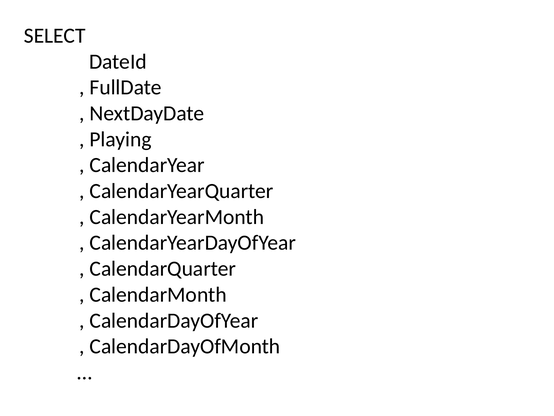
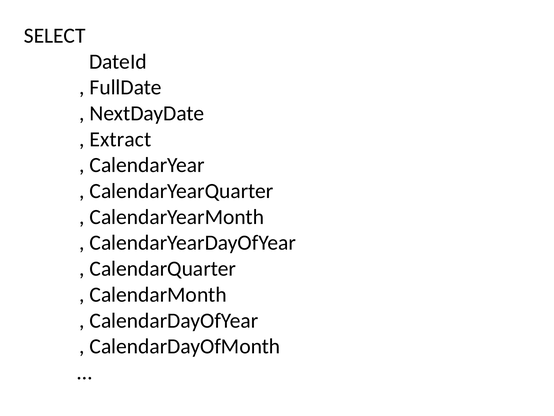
Playing: Playing -> Extract
